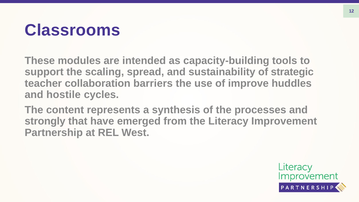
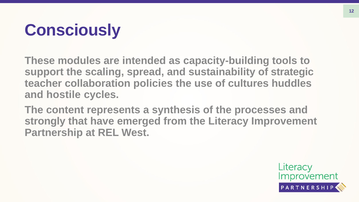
Classrooms: Classrooms -> Consciously
barriers: barriers -> policies
improve: improve -> cultures
